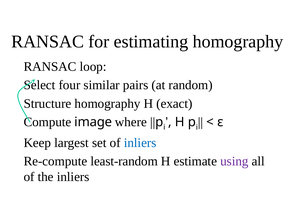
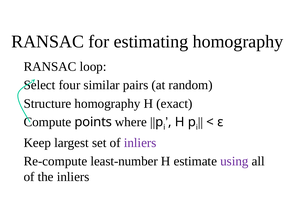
image: image -> points
inliers at (140, 143) colour: blue -> purple
least-random: least-random -> least-number
